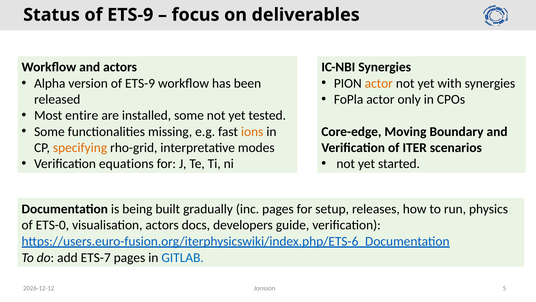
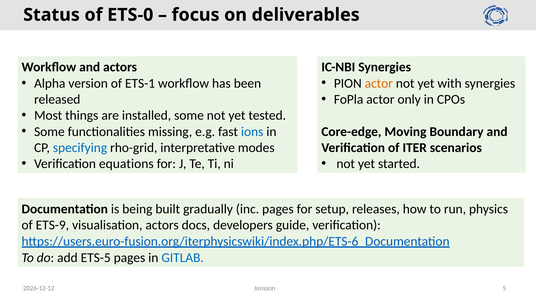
Status of ETS-9: ETS-9 -> ETS-0
version of ETS-9: ETS-9 -> ETS-1
entire: entire -> things
ions colour: orange -> blue
specifying colour: orange -> blue
ETS-0: ETS-0 -> ETS-9
ETS-7: ETS-7 -> ETS-5
